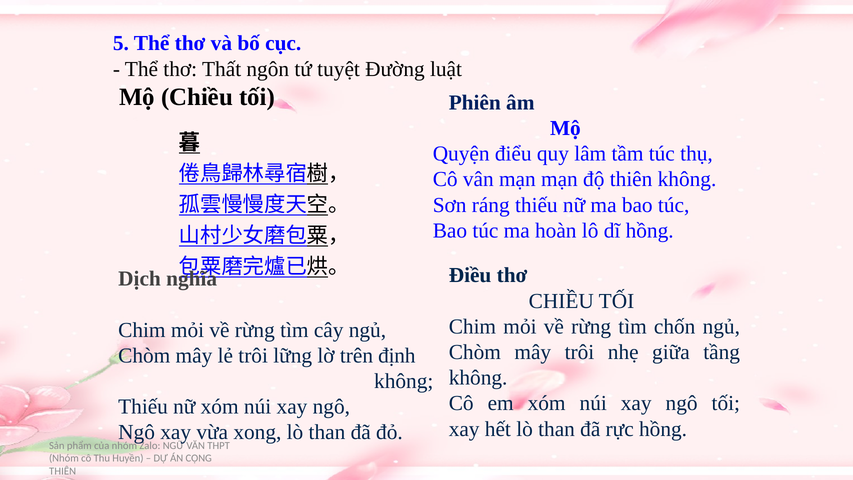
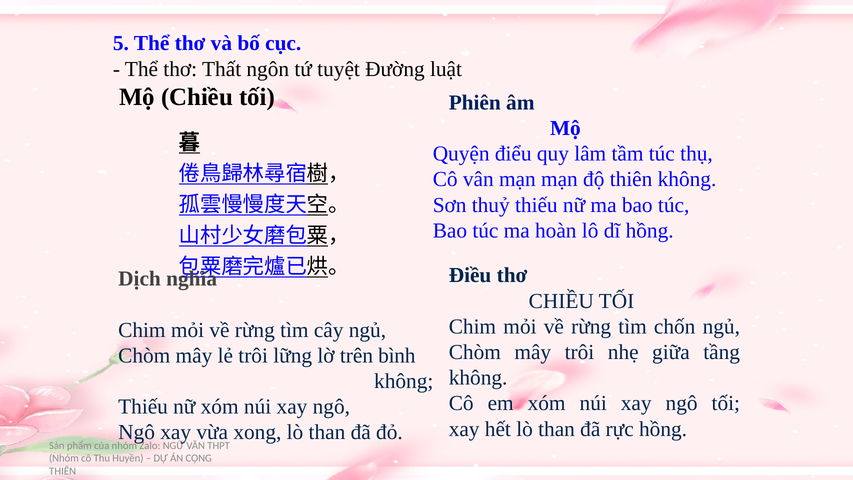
ráng: ráng -> thuỷ
định: định -> bình
